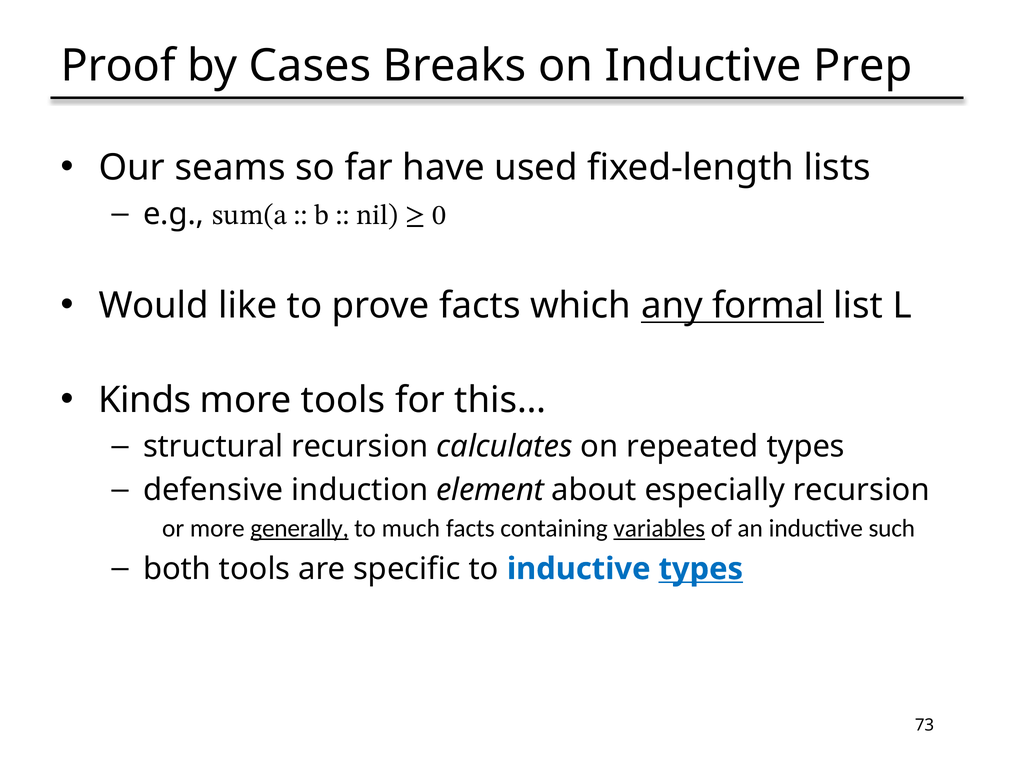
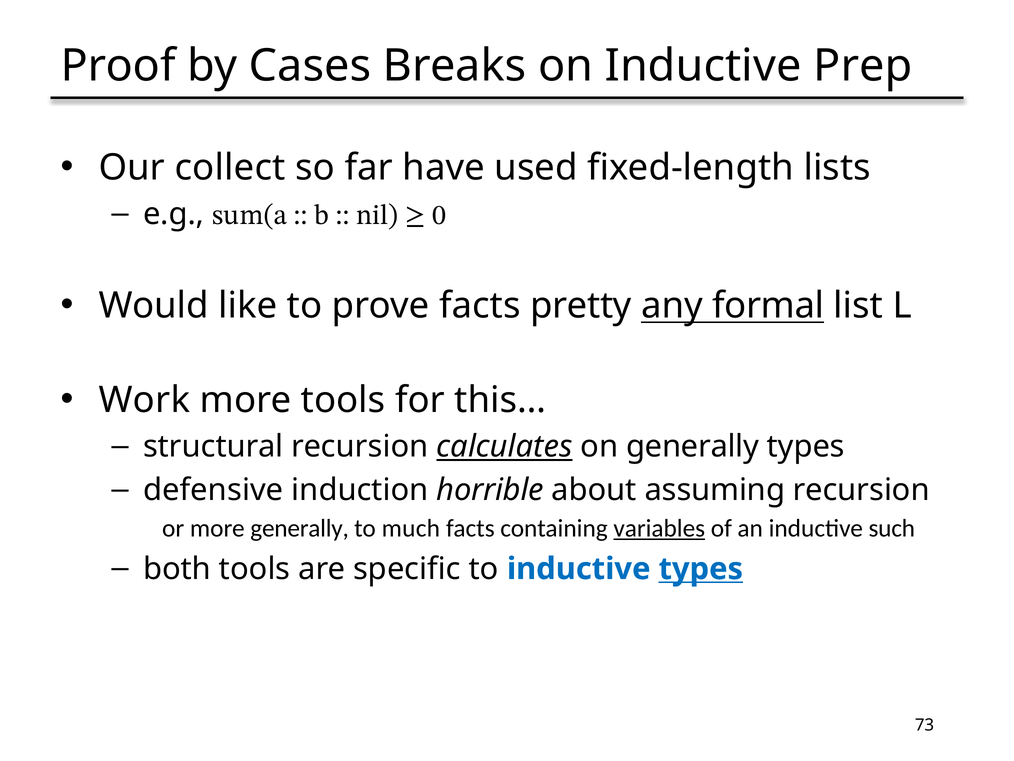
seams: seams -> collect
which: which -> pretty
Kinds: Kinds -> Work
calculates underline: none -> present
on repeated: repeated -> generally
element: element -> horrible
especially: especially -> assuming
generally at (300, 528) underline: present -> none
